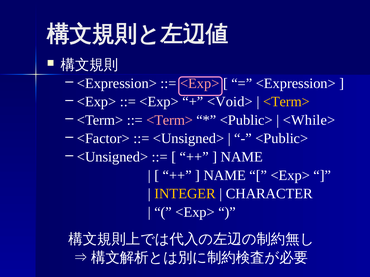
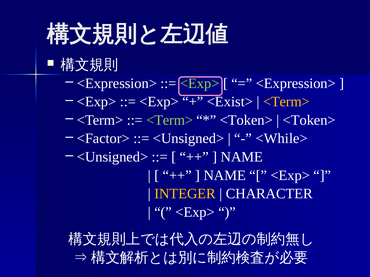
<Exp> at (200, 83) colour: pink -> light green
<Void>: <Void> -> <Exist>
<Term> at (170, 120) colour: pink -> light green
<Public> at (246, 120): <Public> -> <Token>
<While> at (309, 120): <While> -> <Token>
<Public> at (282, 139): <Public> -> <While>
